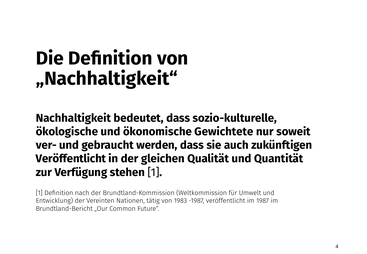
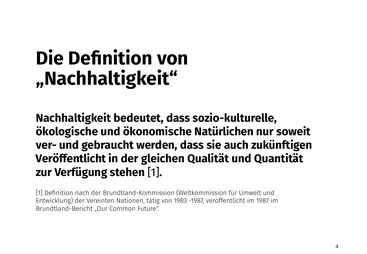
Gewichtete: Gewichtete -> Natürlichen
